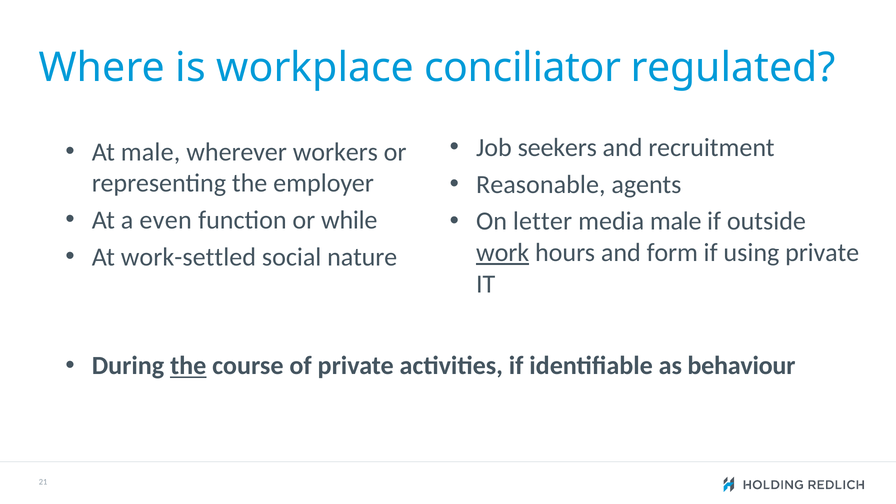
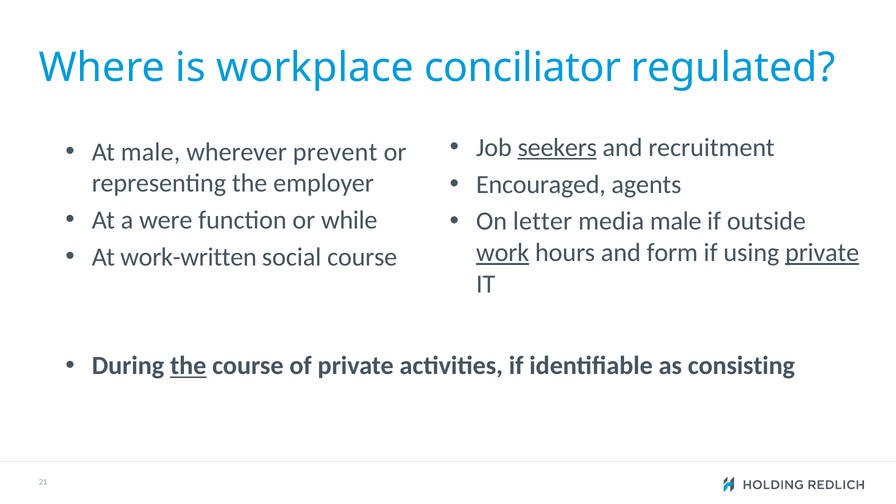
seekers underline: none -> present
workers: workers -> prevent
Reasonable: Reasonable -> Encouraged
even: even -> were
private at (822, 253) underline: none -> present
work-settled: work-settled -> work-written
social nature: nature -> course
behaviour: behaviour -> consisting
